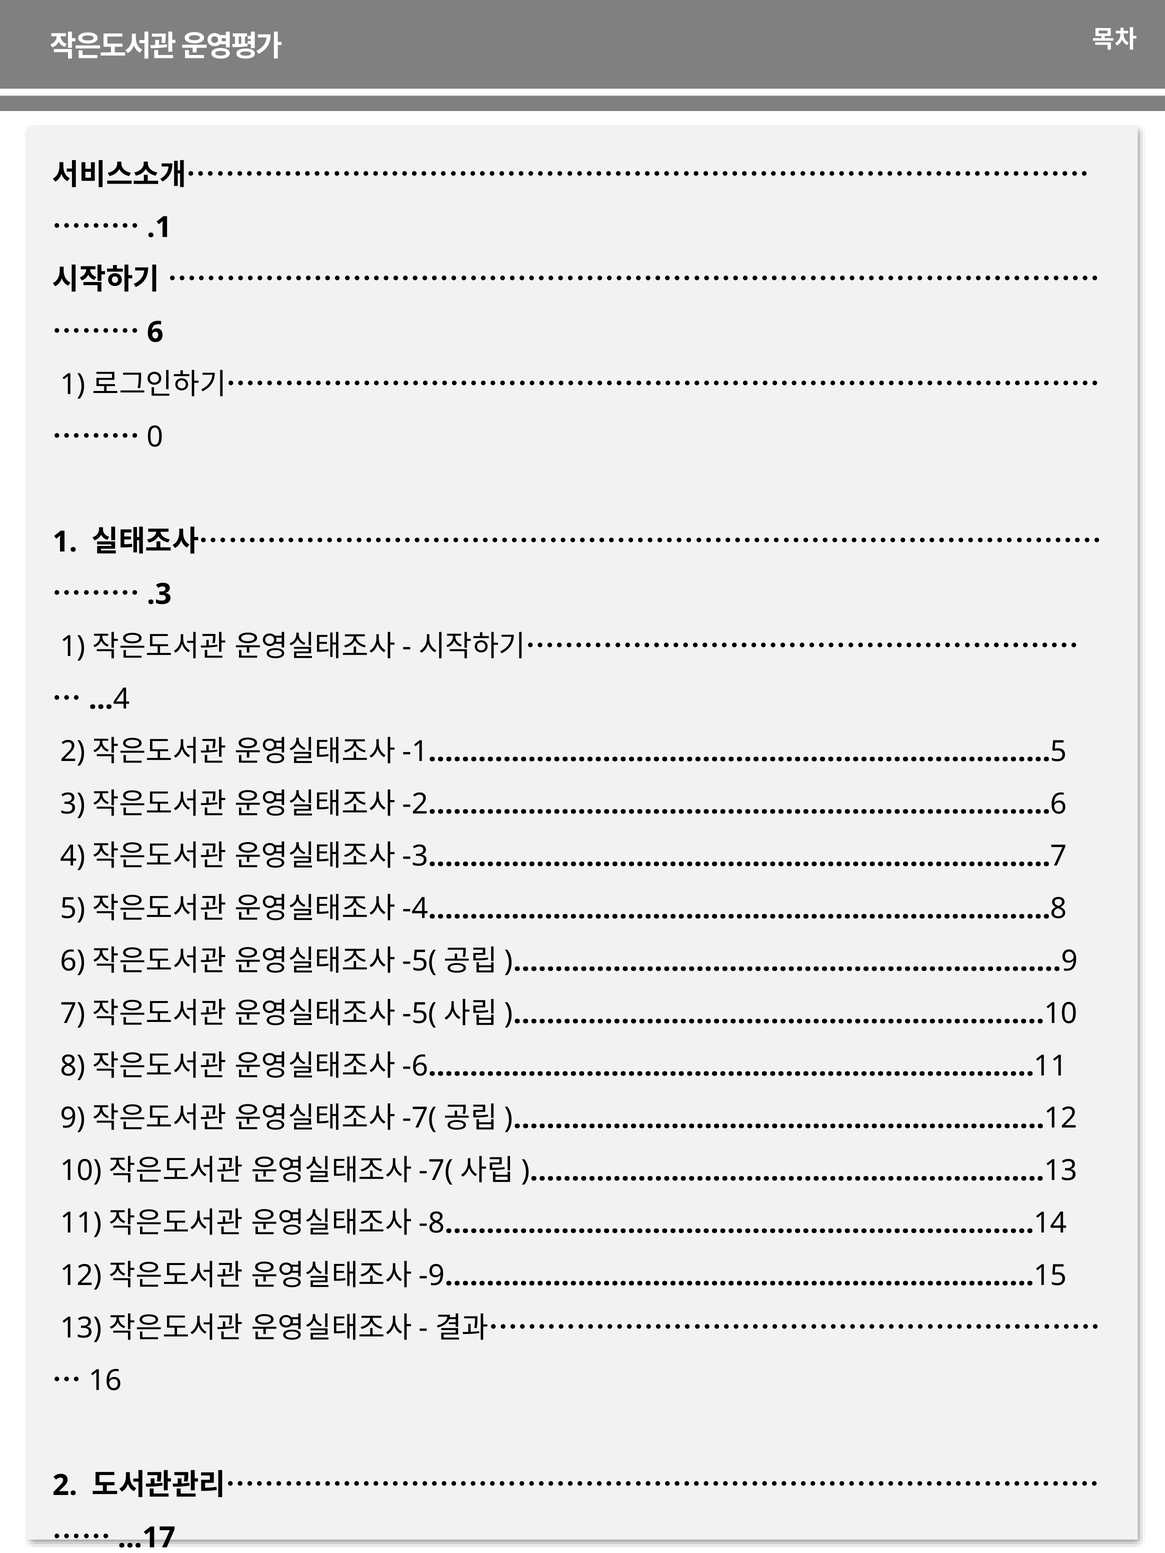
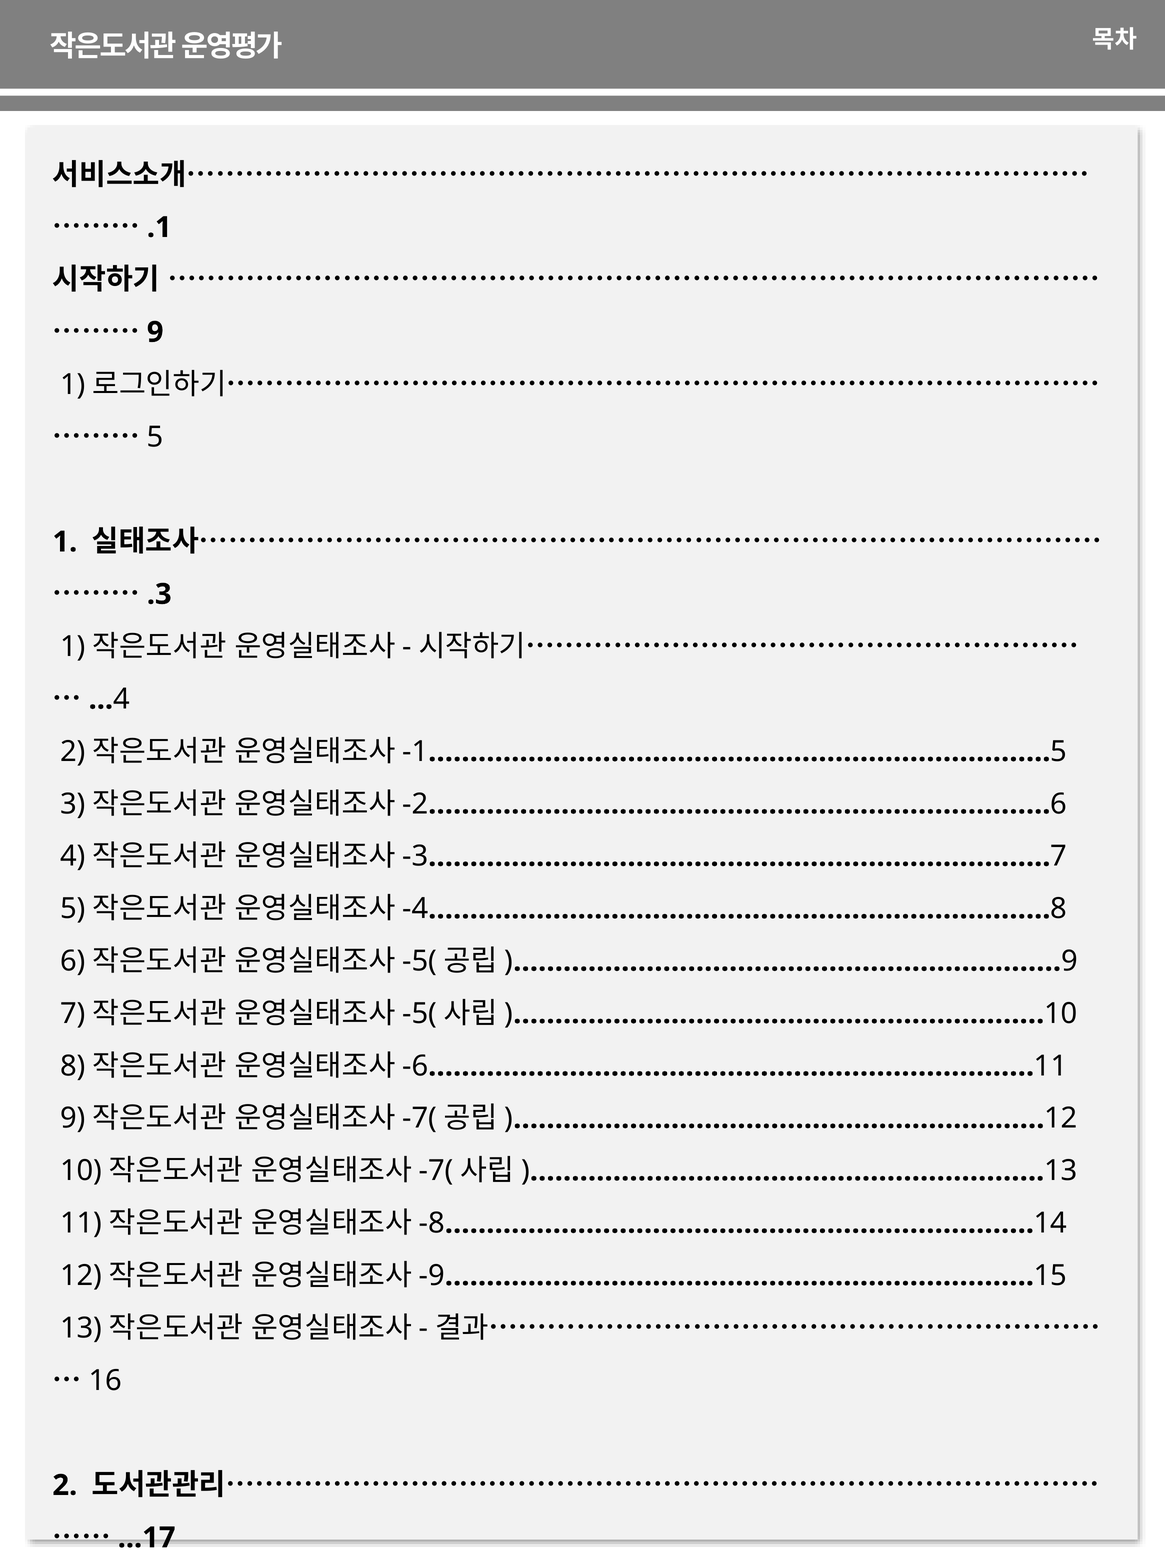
6 at (155, 332): 6 -> 9
0 at (155, 437): 0 -> 5
